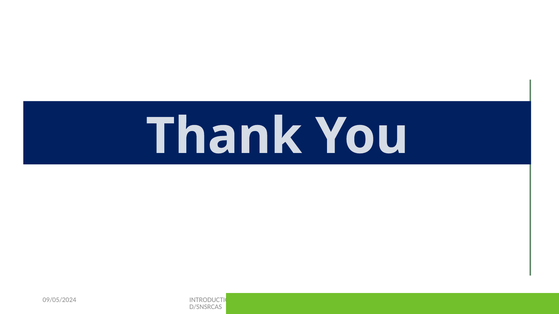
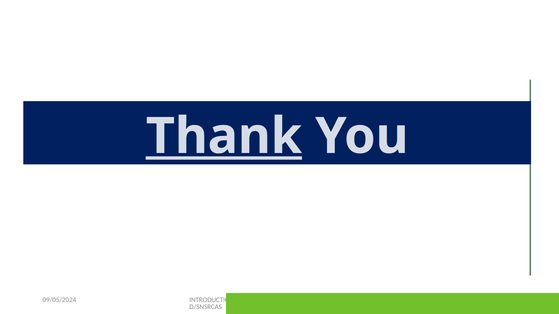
Thank underline: none -> present
